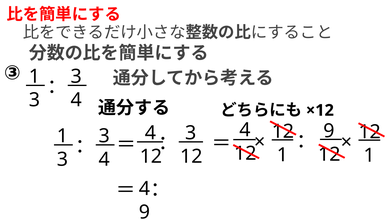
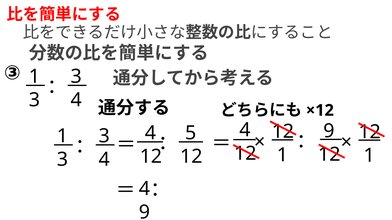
3 at (191, 133): 3 -> 5
